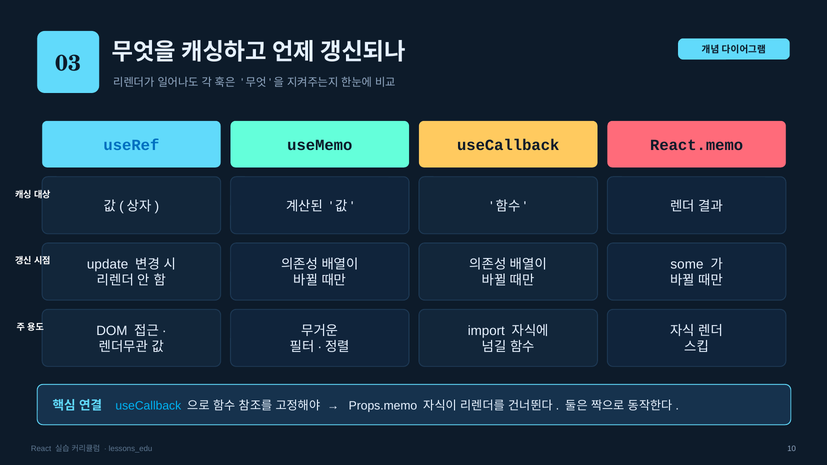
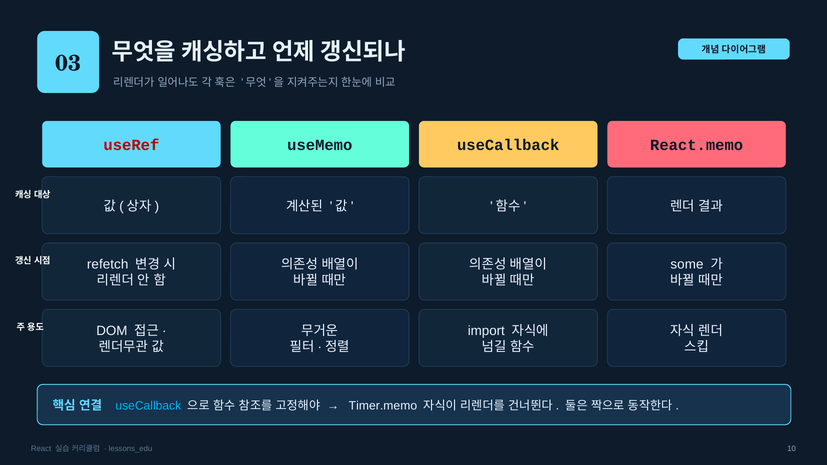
useRef colour: blue -> red
update: update -> refetch
Props.memo: Props.memo -> Timer.memo
